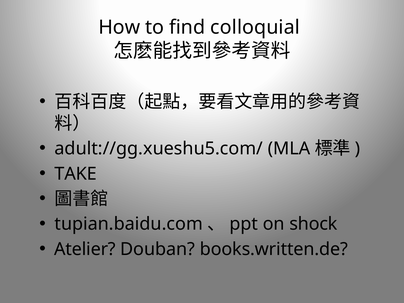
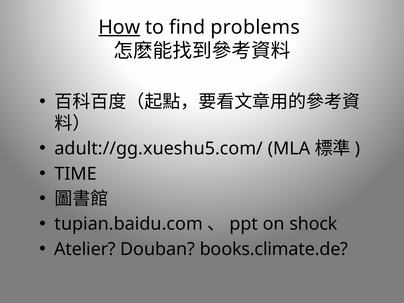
How underline: none -> present
colloquial: colloquial -> problems
TAKE: TAKE -> TIME
books.written.de: books.written.de -> books.climate.de
